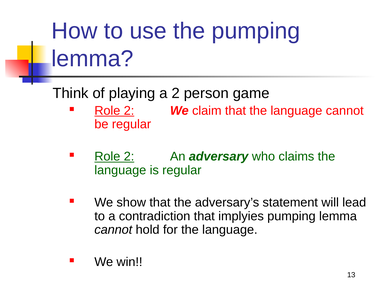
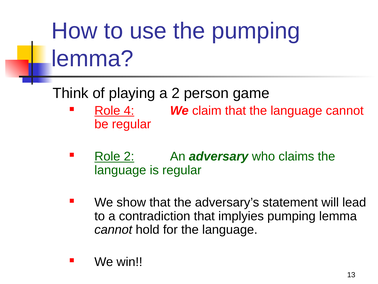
2 at (129, 110): 2 -> 4
